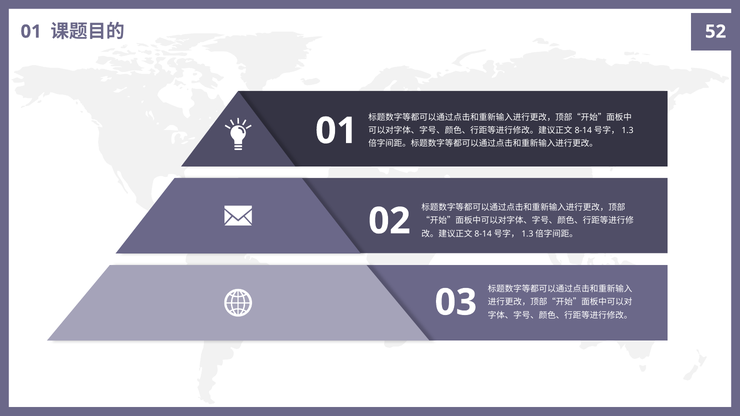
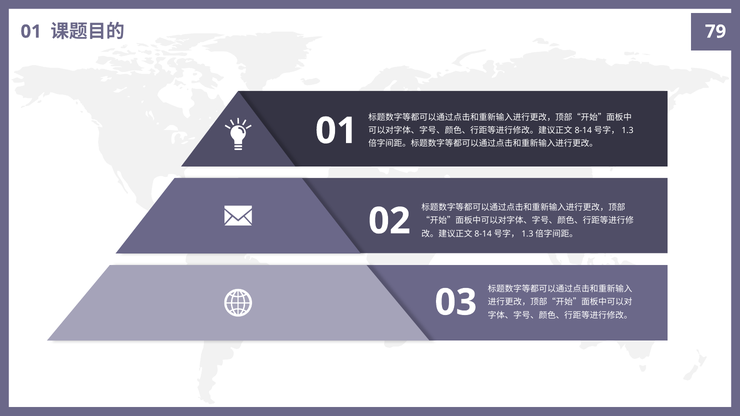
52: 52 -> 79
